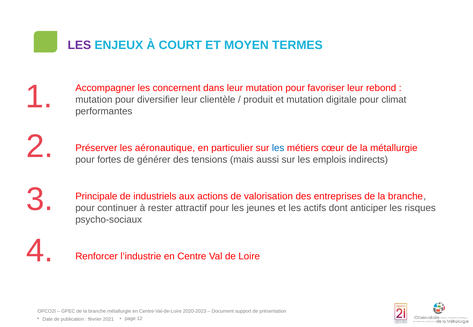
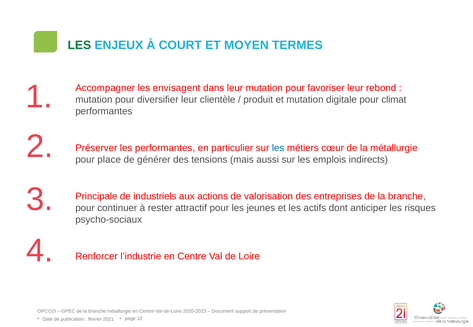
LES at (79, 45) colour: purple -> green
concernent: concernent -> envisagent
les aéronautique: aéronautique -> performantes
fortes: fortes -> place
